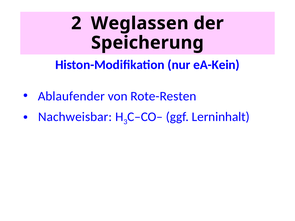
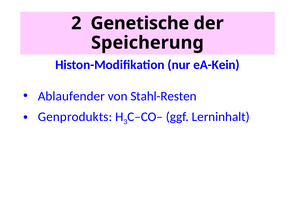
Weglassen: Weglassen -> Genetische
Rote-Resten: Rote-Resten -> Stahl-Resten
Nachweisbar: Nachweisbar -> Genprodukts
